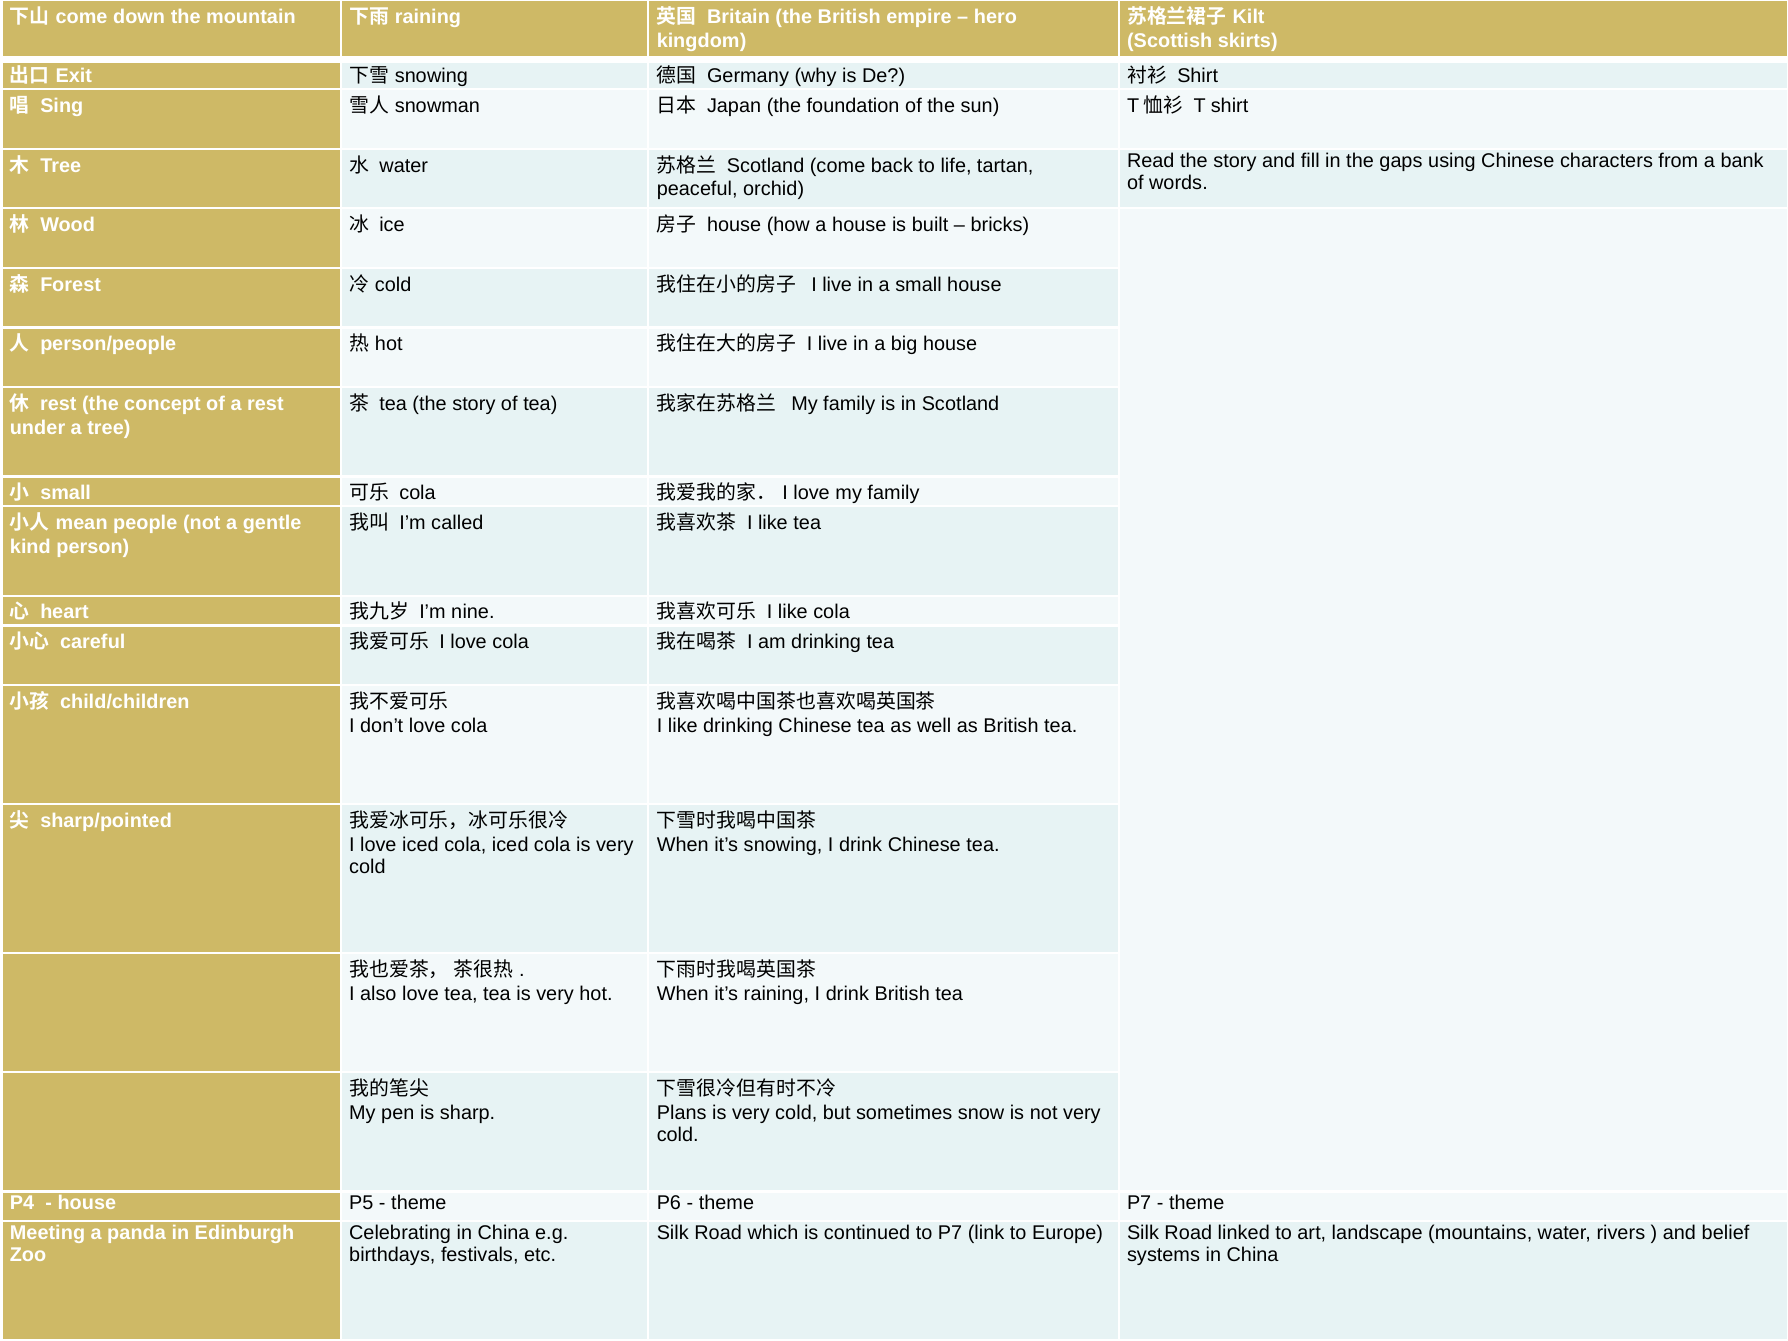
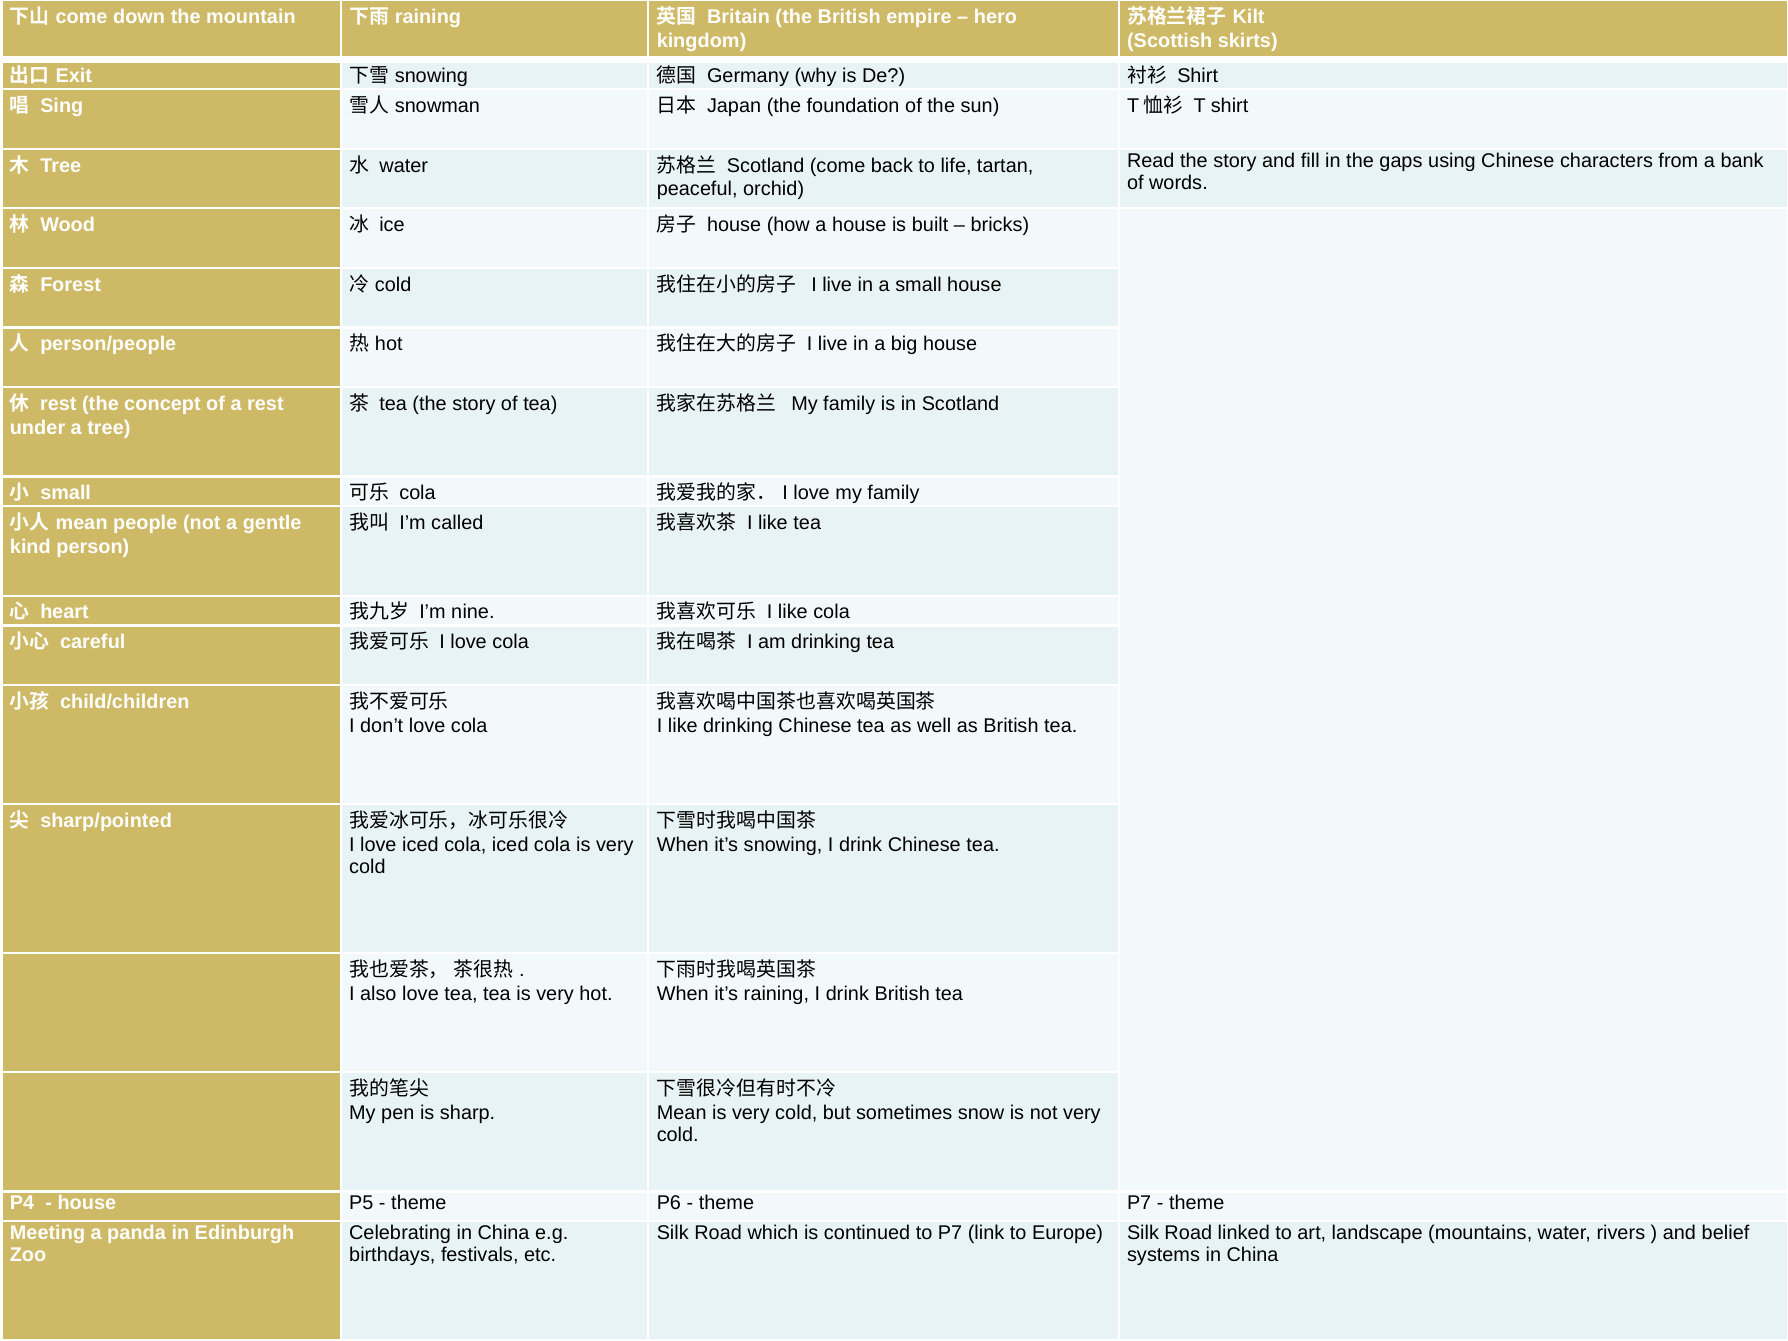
Plans at (682, 1113): Plans -> Mean
